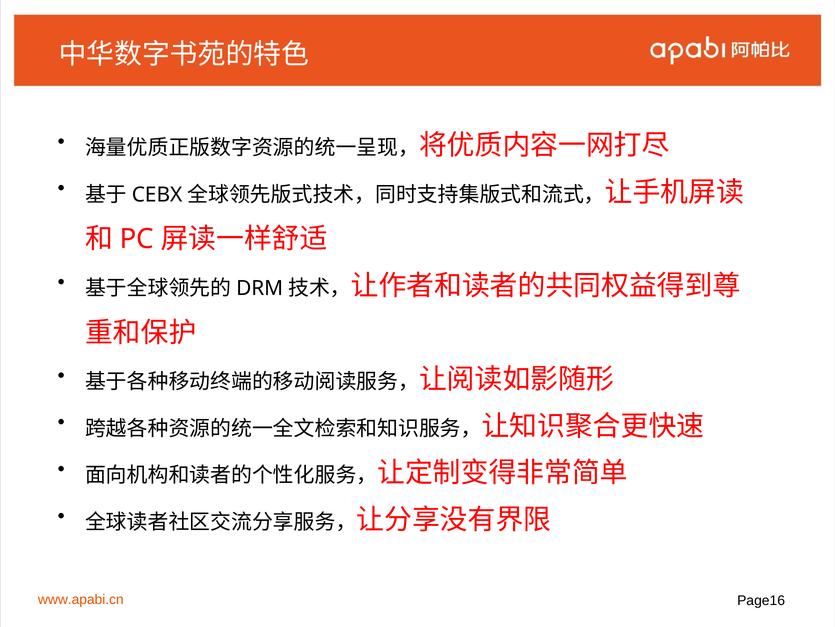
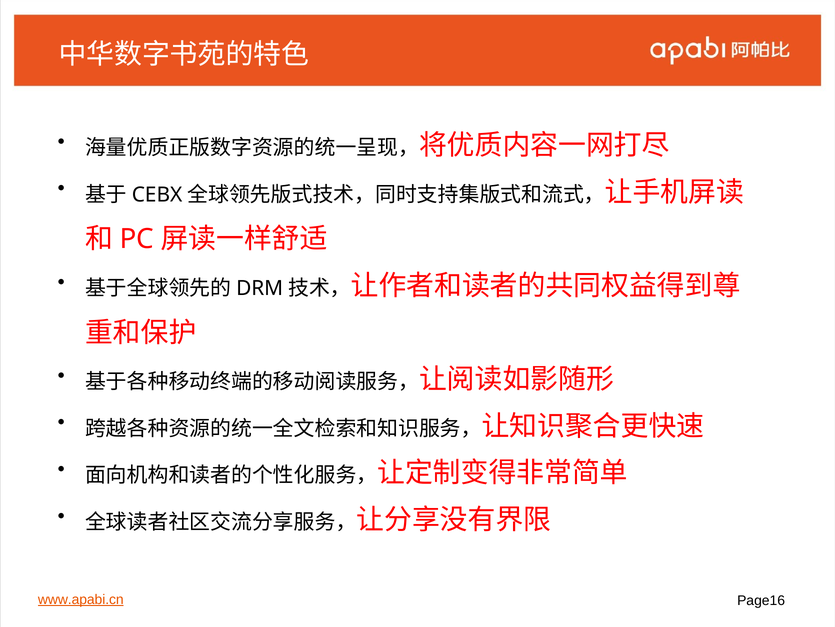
www.apabi.cn underline: none -> present
